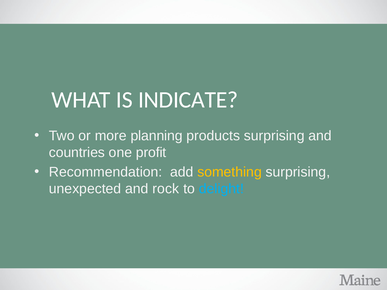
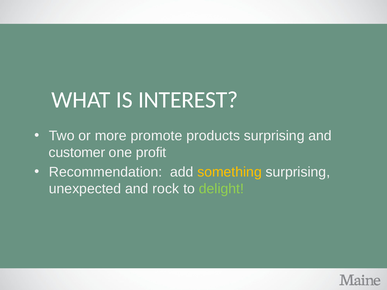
INDICATE: INDICATE -> INTEREST
planning: planning -> promote
countries: countries -> customer
delight colour: light blue -> light green
